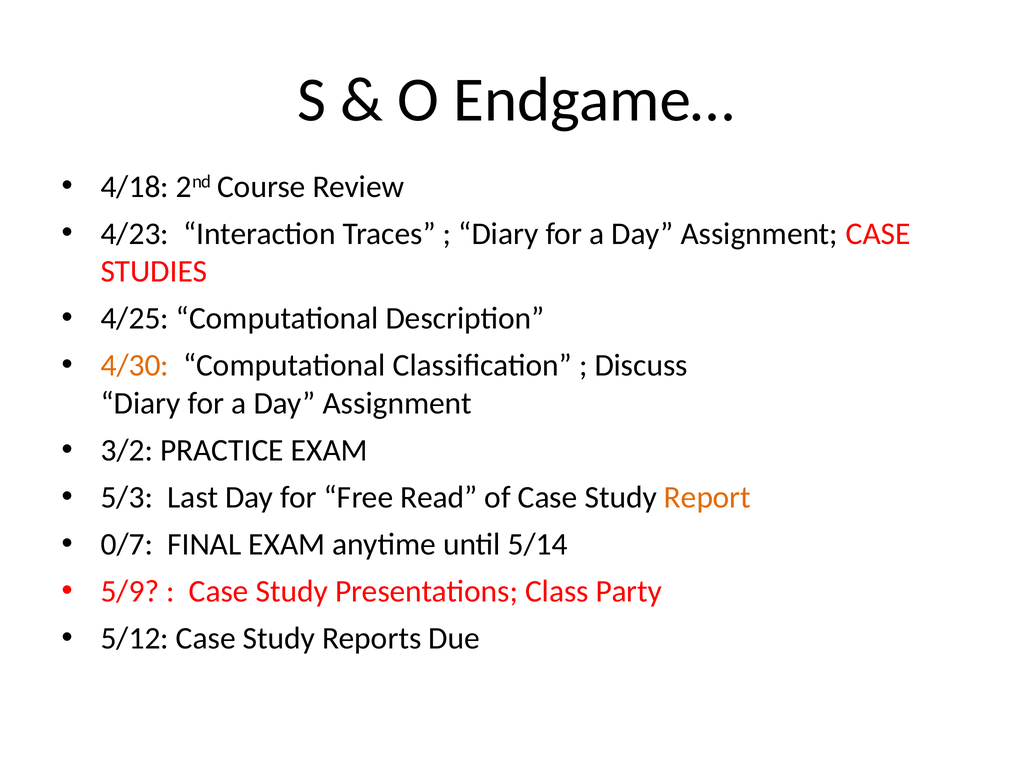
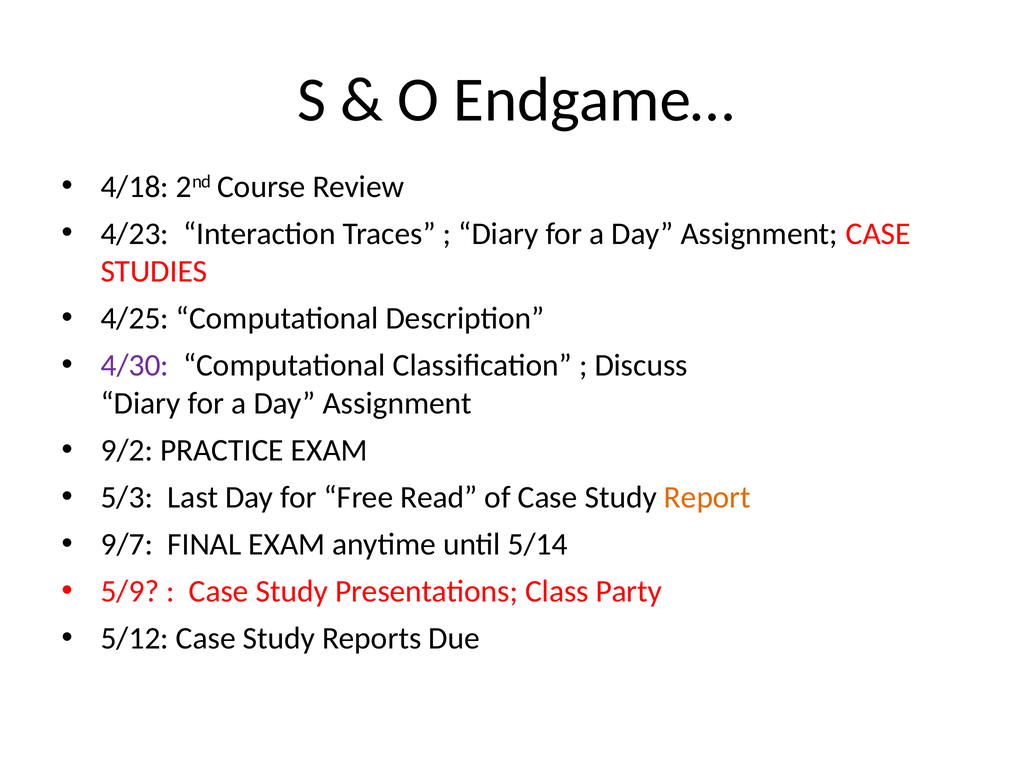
4/30 colour: orange -> purple
3/2: 3/2 -> 9/2
0/7: 0/7 -> 9/7
